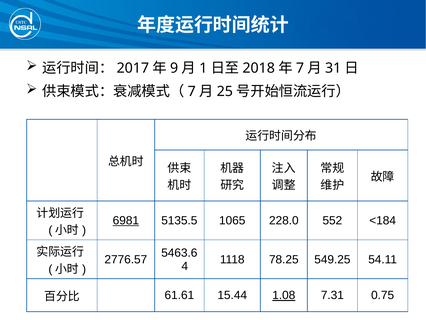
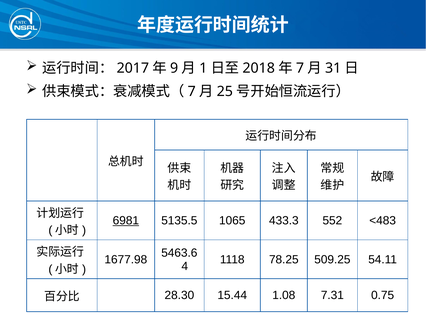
228.0: 228.0 -> 433.3
<184: <184 -> <483
2776.57: 2776.57 -> 1677.98
549.25: 549.25 -> 509.25
61.61: 61.61 -> 28.30
1.08 underline: present -> none
